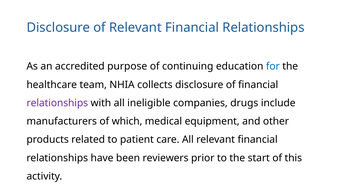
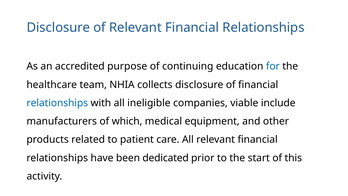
relationships at (57, 103) colour: purple -> blue
drugs: drugs -> viable
reviewers: reviewers -> dedicated
